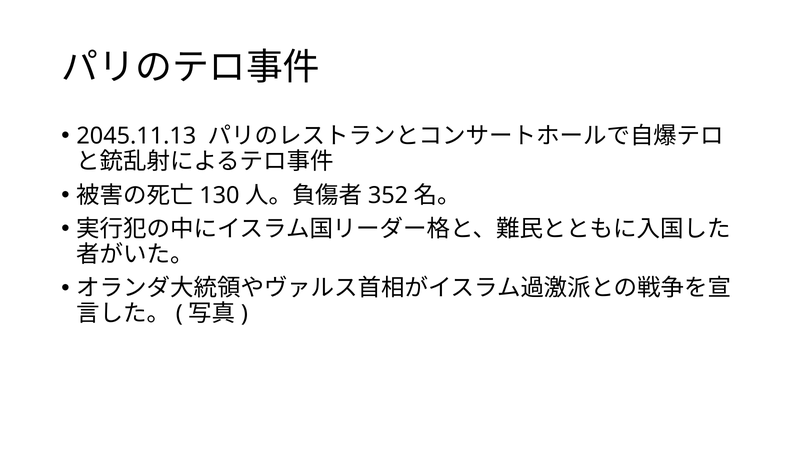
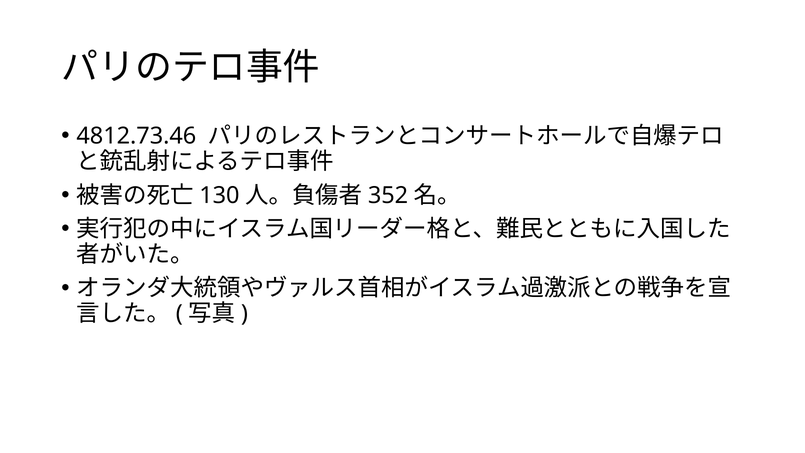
2045.11.13: 2045.11.13 -> 4812.73.46
